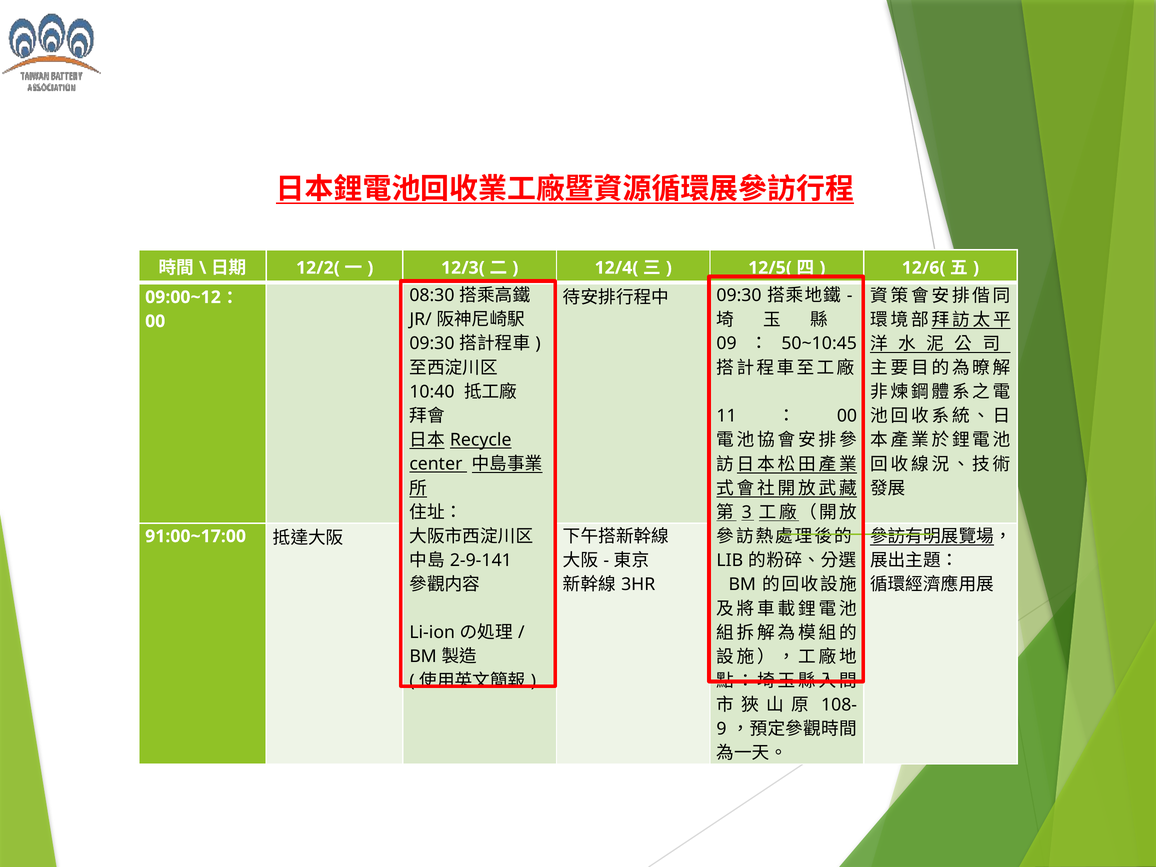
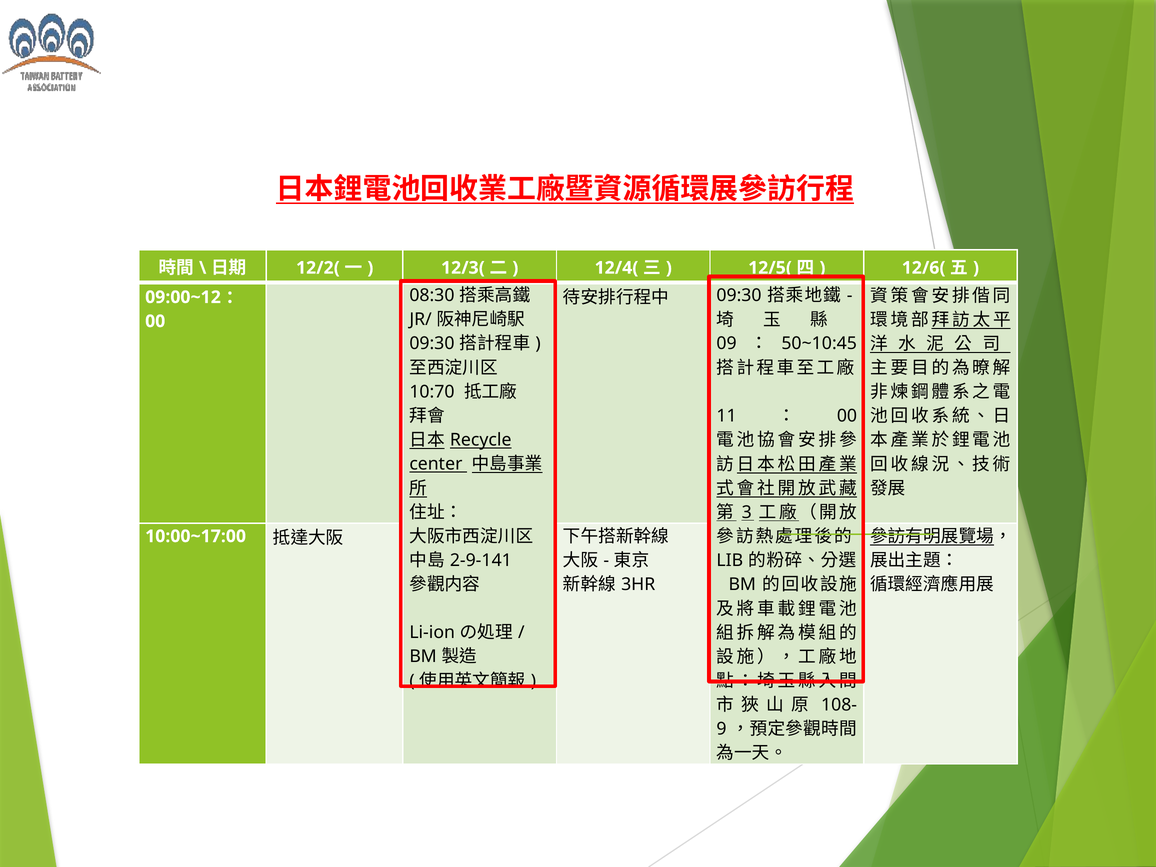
10:40: 10:40 -> 10:70
91:00~17:00: 91:00~17:00 -> 10:00~17:00
